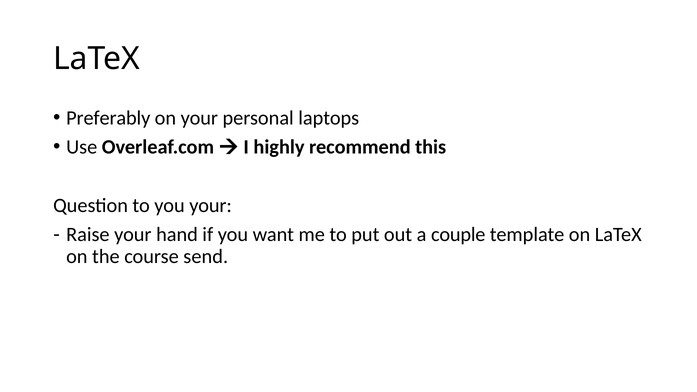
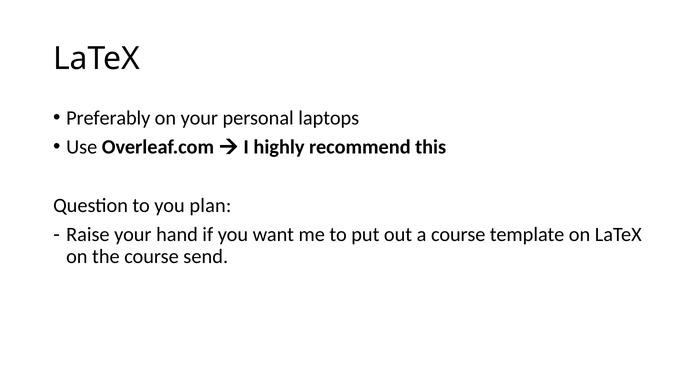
you your: your -> plan
a couple: couple -> course
